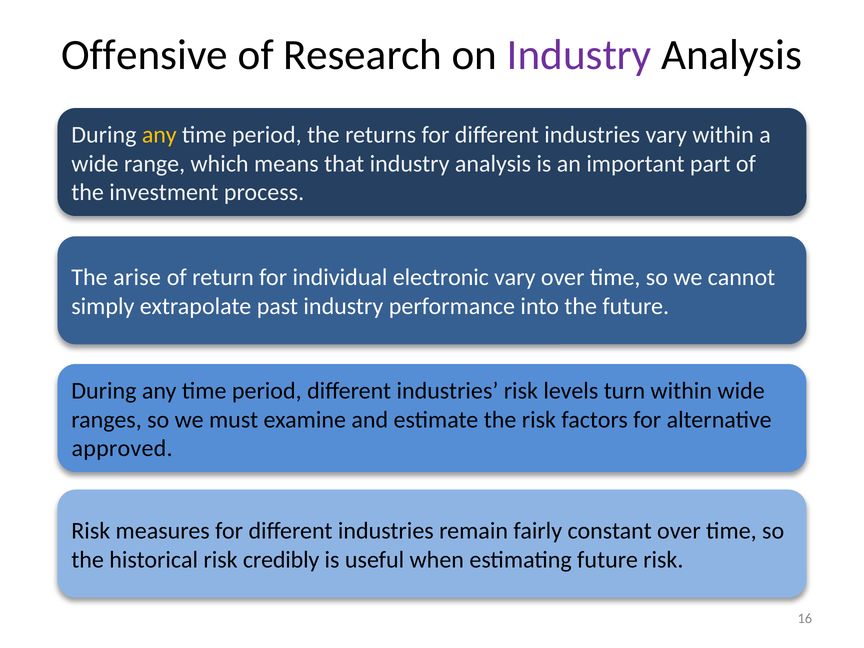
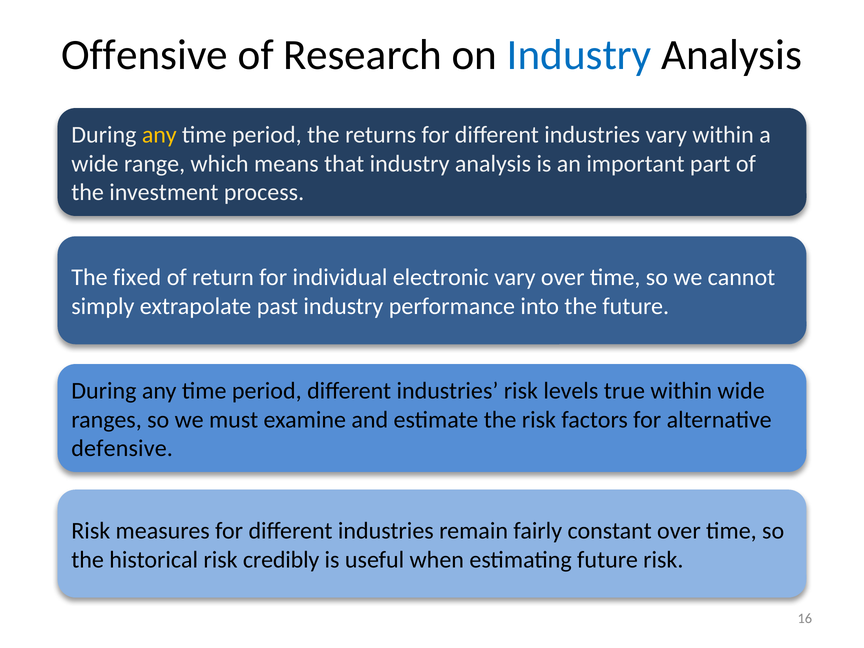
Industry at (579, 55) colour: purple -> blue
arise: arise -> fixed
turn: turn -> true
approved: approved -> defensive
